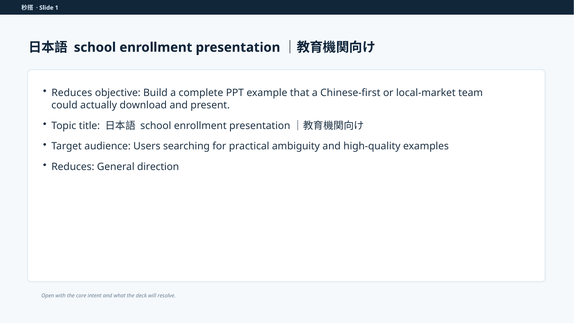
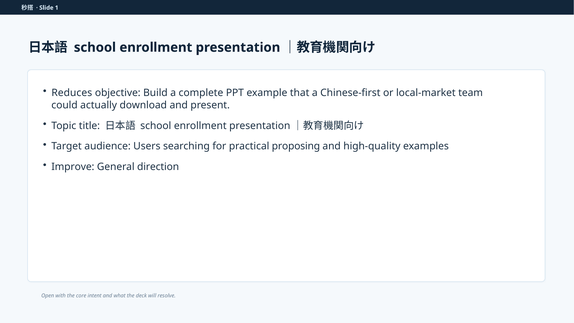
ambiguity: ambiguity -> proposing
Reduces at (73, 167): Reduces -> Improve
